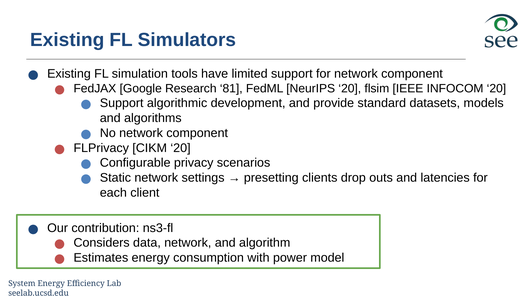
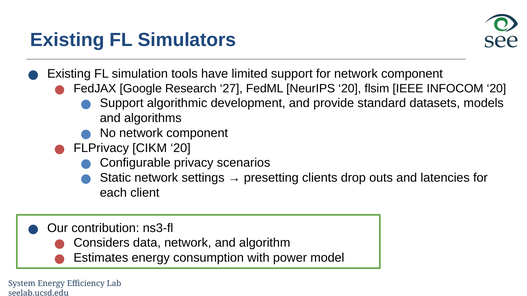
81: 81 -> 27
